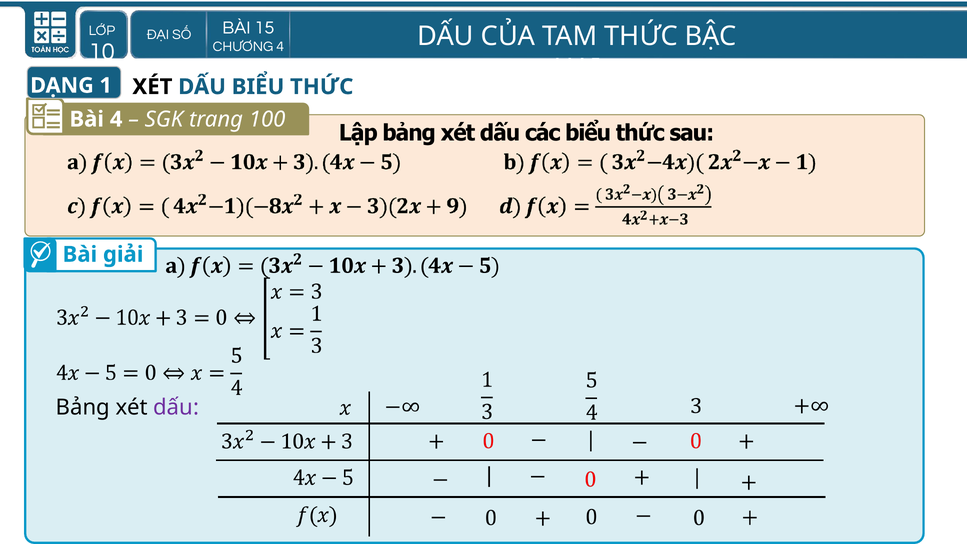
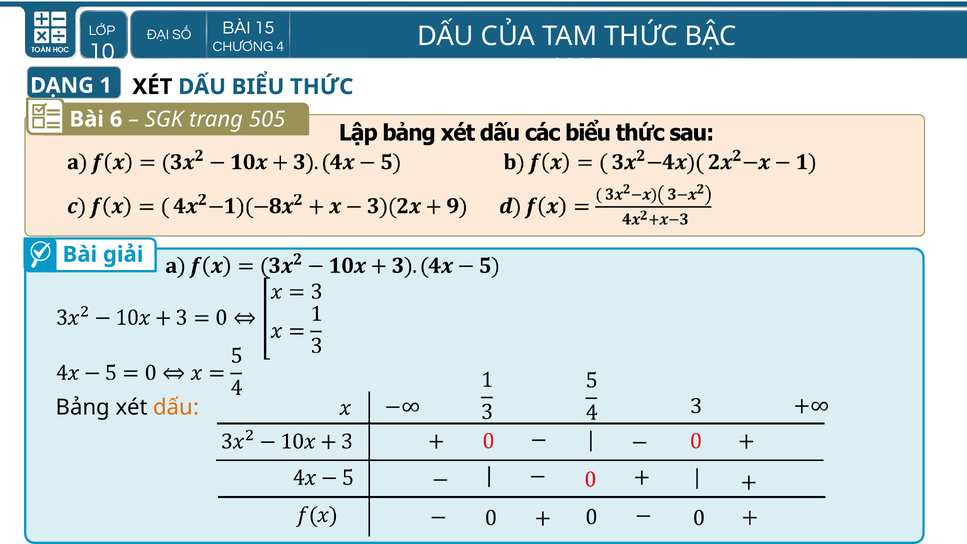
Bài 4: 4 -> 6
100: 100 -> 505
dấu at (176, 407) colour: purple -> orange
